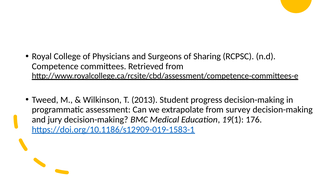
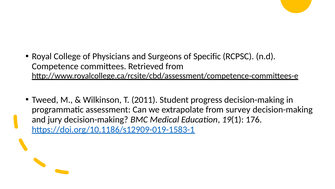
Sharing: Sharing -> Specific
2013: 2013 -> 2011
